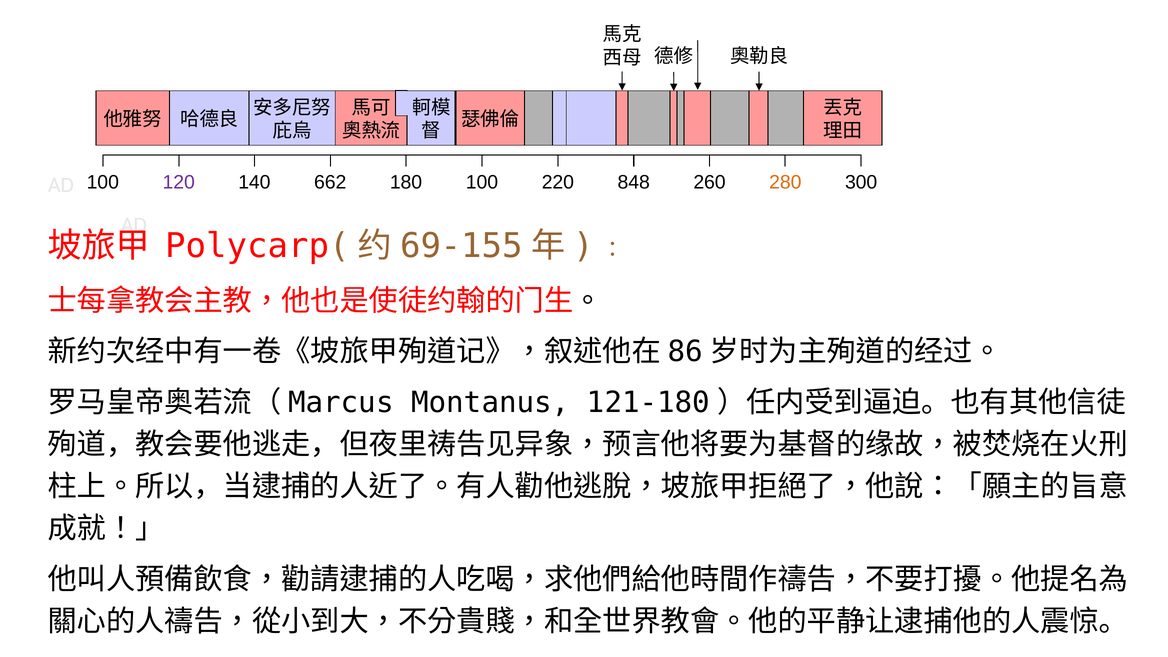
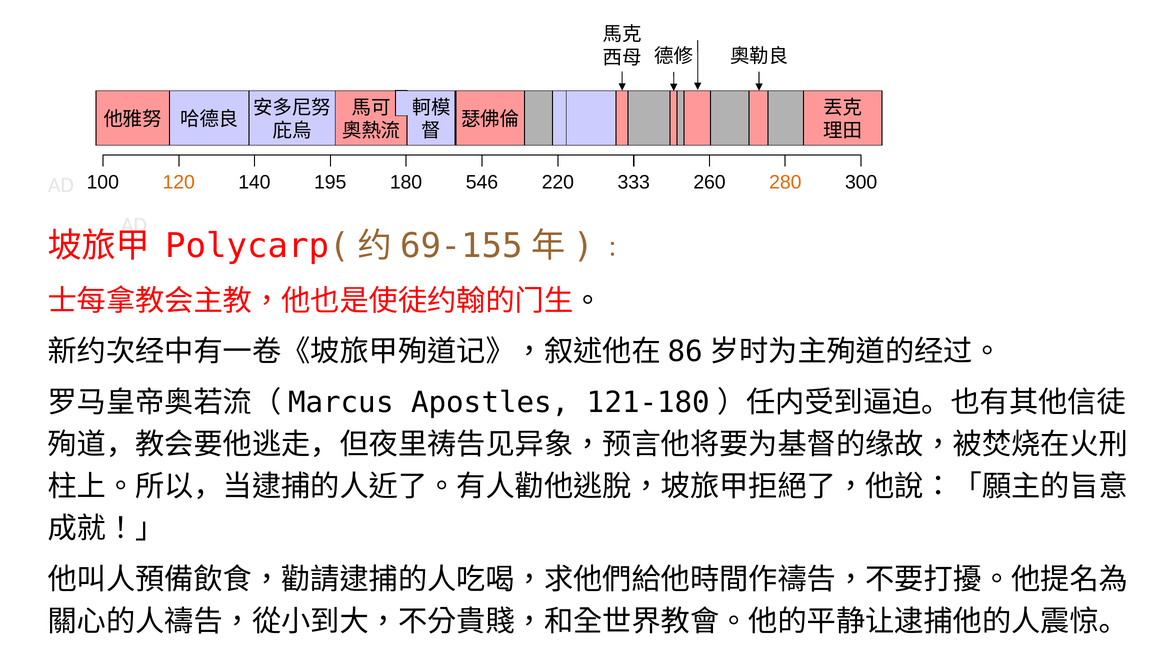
120 colour: purple -> orange
662: 662 -> 195
180 100: 100 -> 546
848: 848 -> 333
Montanus: Montanus -> Apostles
